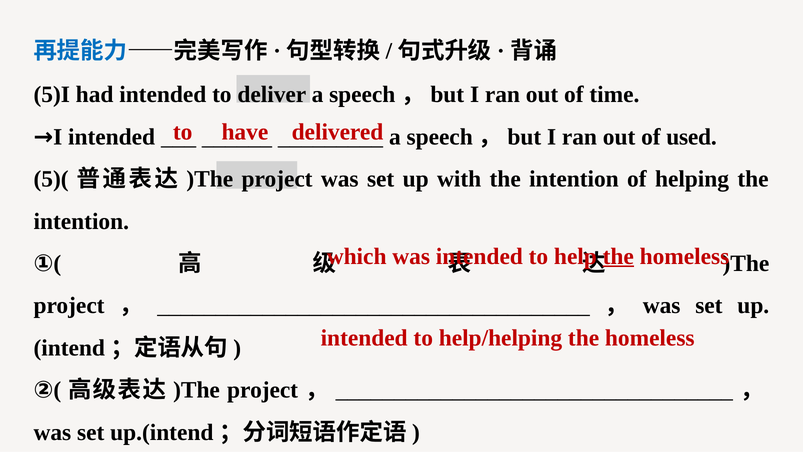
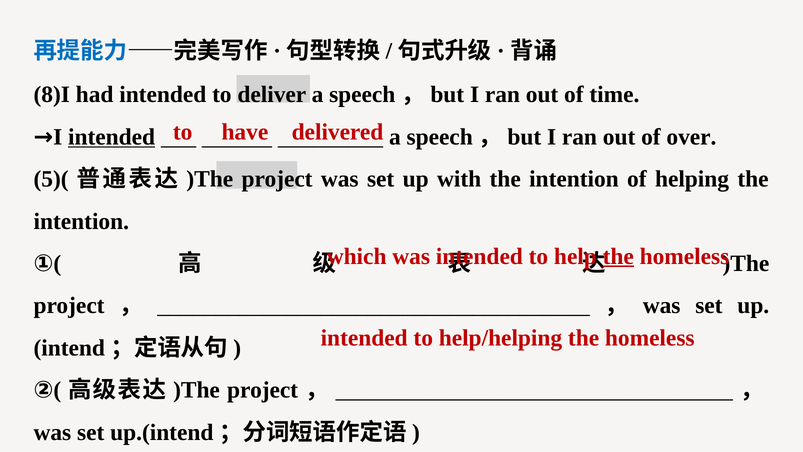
5)I: 5)I -> 8)I
intended at (112, 137) underline: none -> present
used: used -> over
